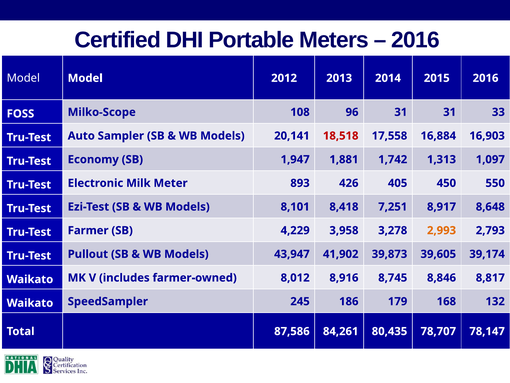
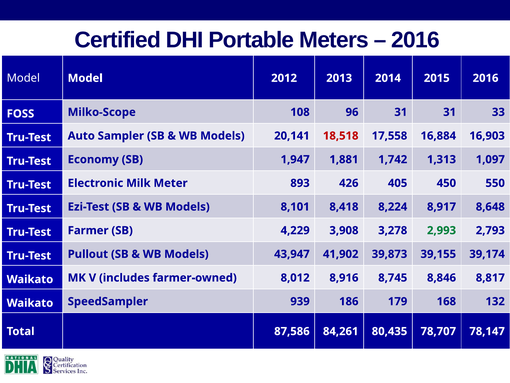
7,251: 7,251 -> 8,224
3,958: 3,958 -> 3,908
2,993 colour: orange -> green
39,605: 39,605 -> 39,155
245: 245 -> 939
